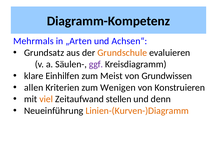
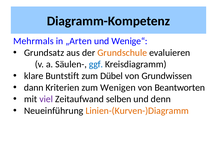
Achsen“: Achsen“ -> Wenige“
ggf colour: purple -> blue
Einhilfen: Einhilfen -> Buntstift
Meist: Meist -> Dübel
allen: allen -> dann
Konstruieren: Konstruieren -> Beantworten
viel colour: orange -> purple
stellen: stellen -> selben
